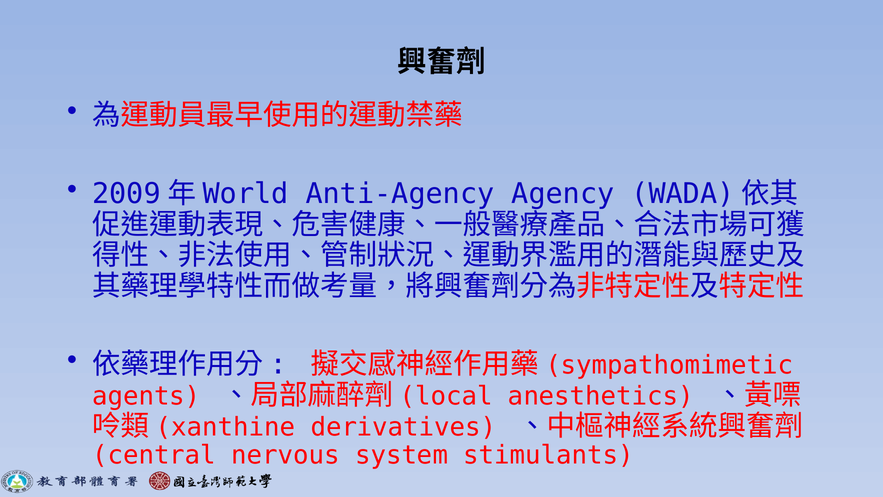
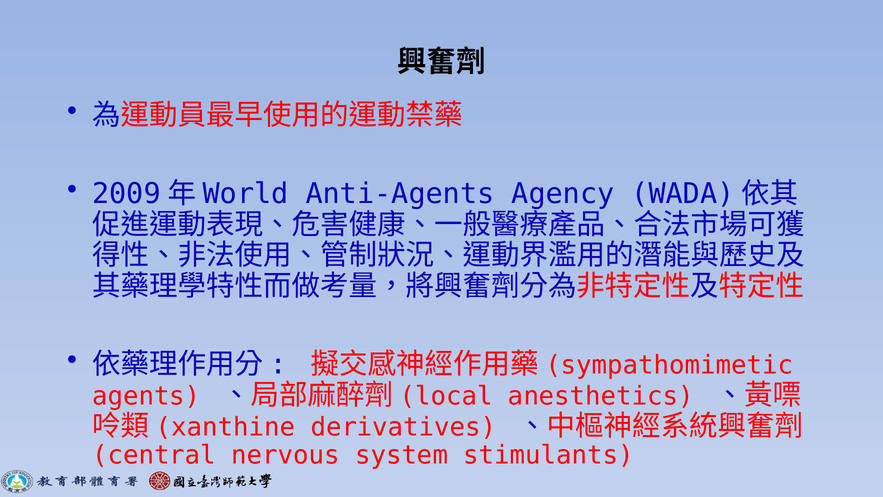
Anti-Agency: Anti-Agency -> Anti-Agents
